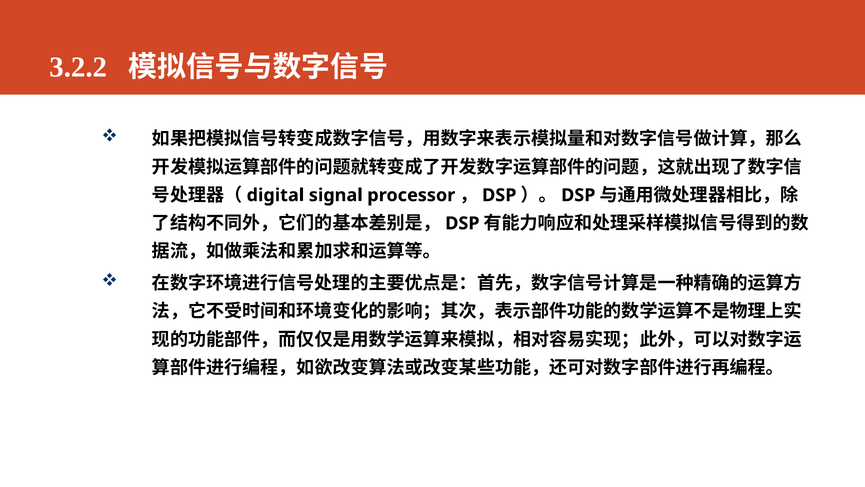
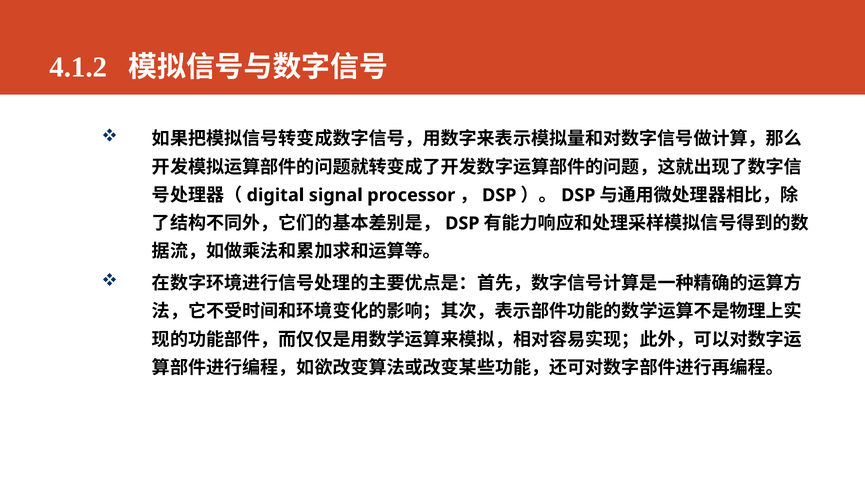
3.2.2: 3.2.2 -> 4.1.2
